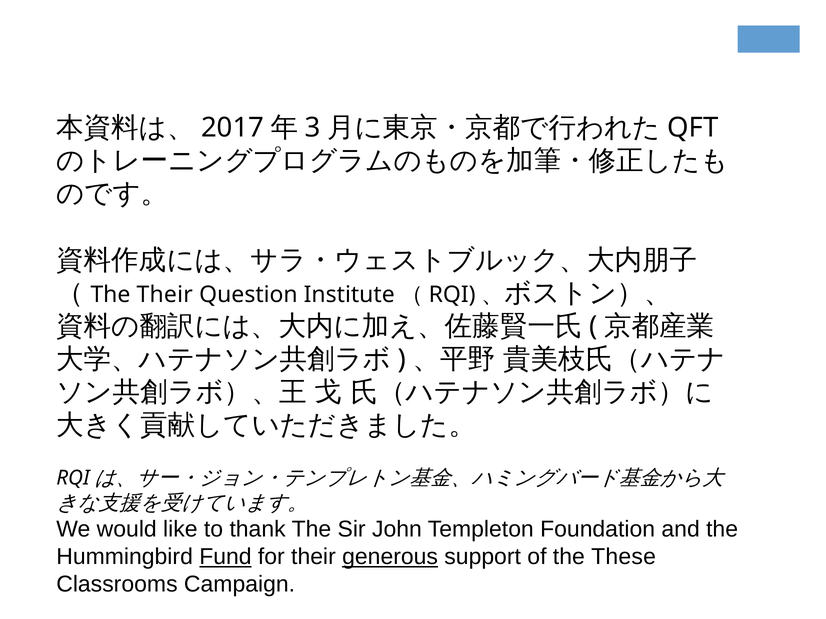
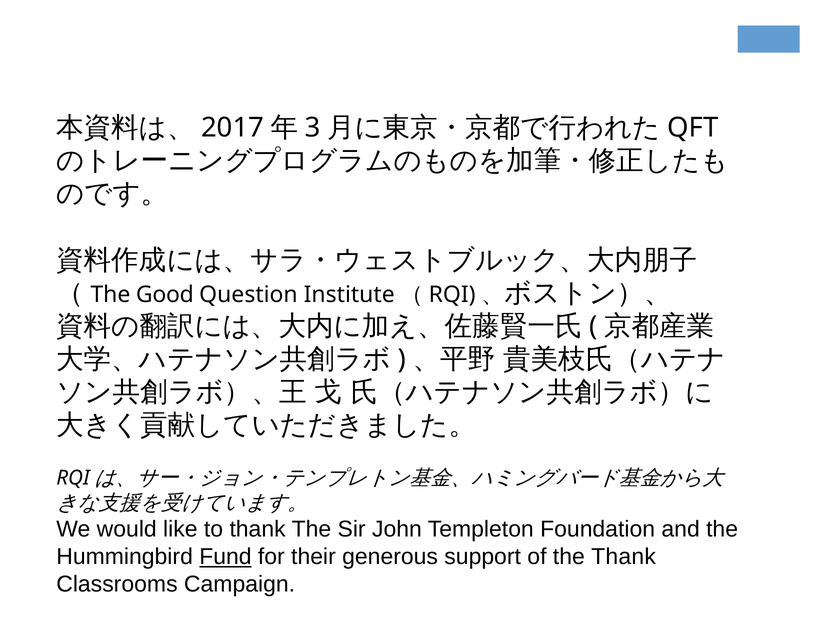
The Their: Their -> Good
generous underline: present -> none
the These: These -> Thank
